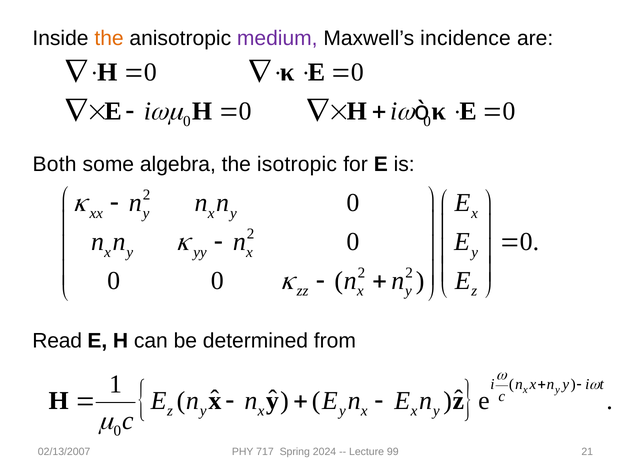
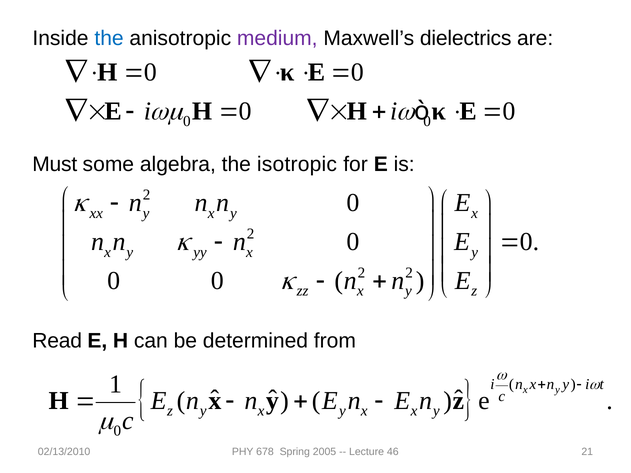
the at (109, 38) colour: orange -> blue
incidence: incidence -> dielectrics
Both: Both -> Must
02/13/2007: 02/13/2007 -> 02/13/2010
717: 717 -> 678
2024: 2024 -> 2005
99: 99 -> 46
